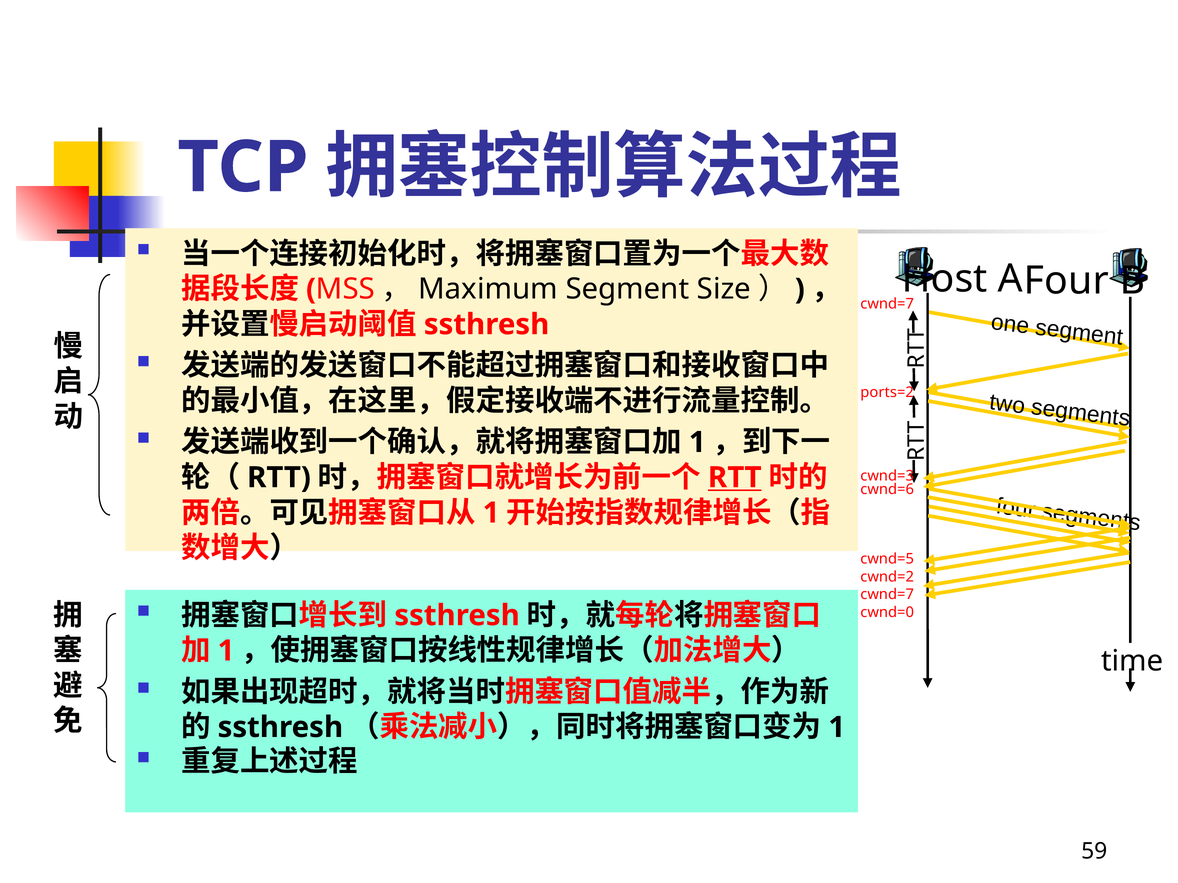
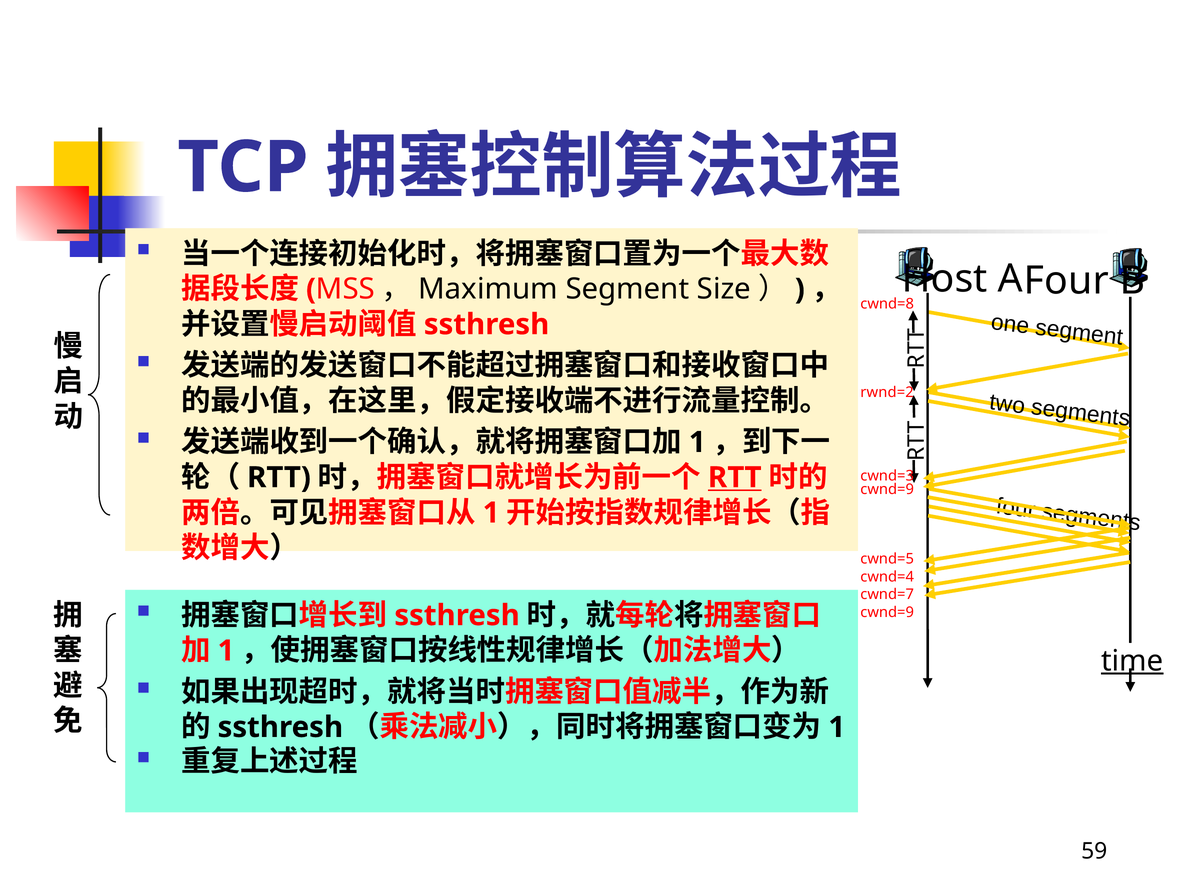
cwnd=7 at (887, 304): cwnd=7 -> cwnd=8
ports=2: ports=2 -> rwnd=2
cwnd=6 at (887, 490): cwnd=6 -> cwnd=9
cwnd=2: cwnd=2 -> cwnd=4
cwnd=0 at (887, 613): cwnd=0 -> cwnd=9
time underline: none -> present
